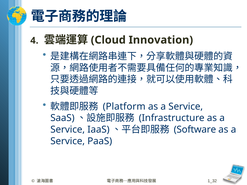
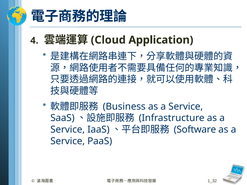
Innovation: Innovation -> Application
Platform: Platform -> Business
